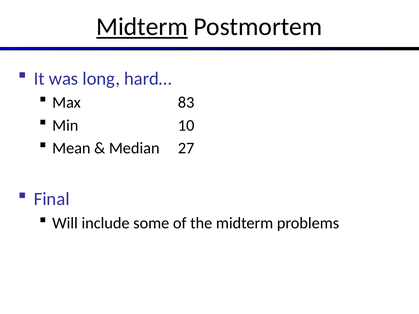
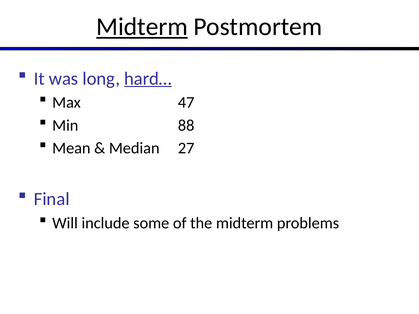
hard… underline: none -> present
83: 83 -> 47
10: 10 -> 88
